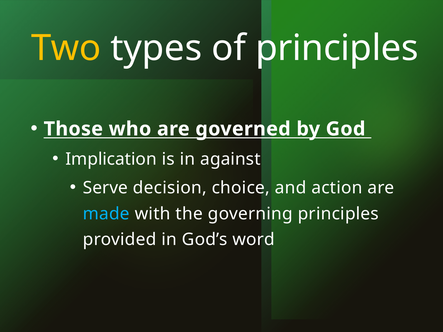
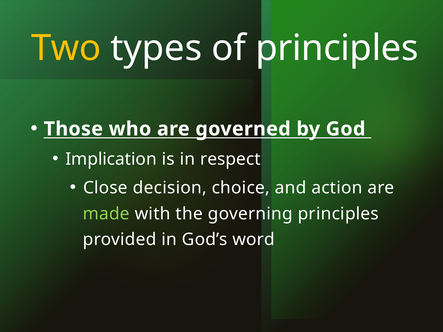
against: against -> respect
Serve: Serve -> Close
made colour: light blue -> light green
